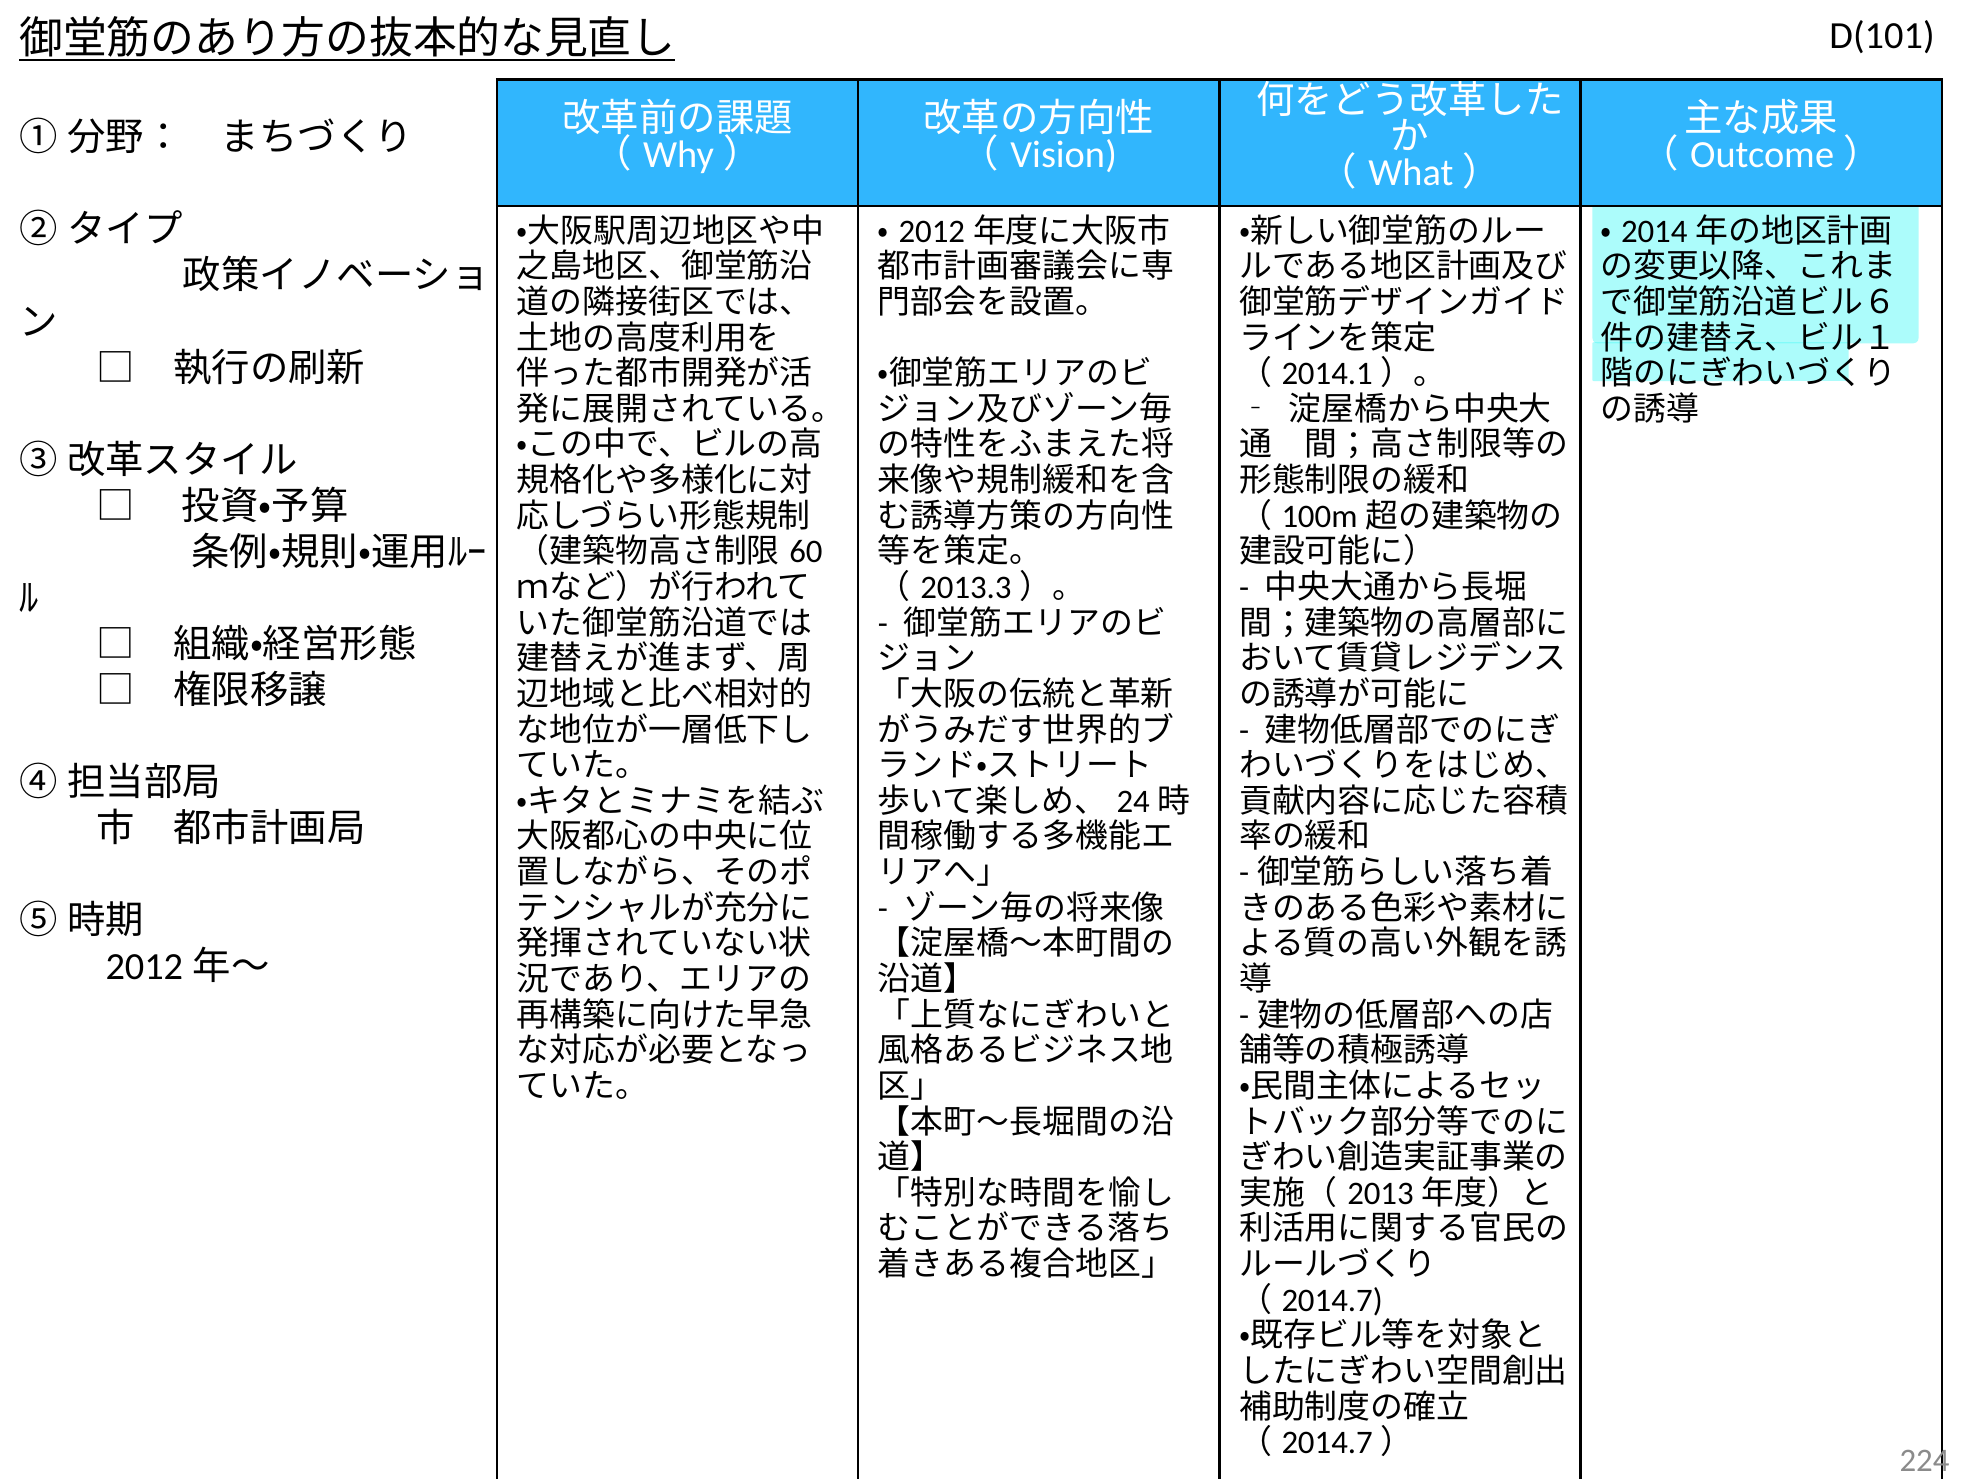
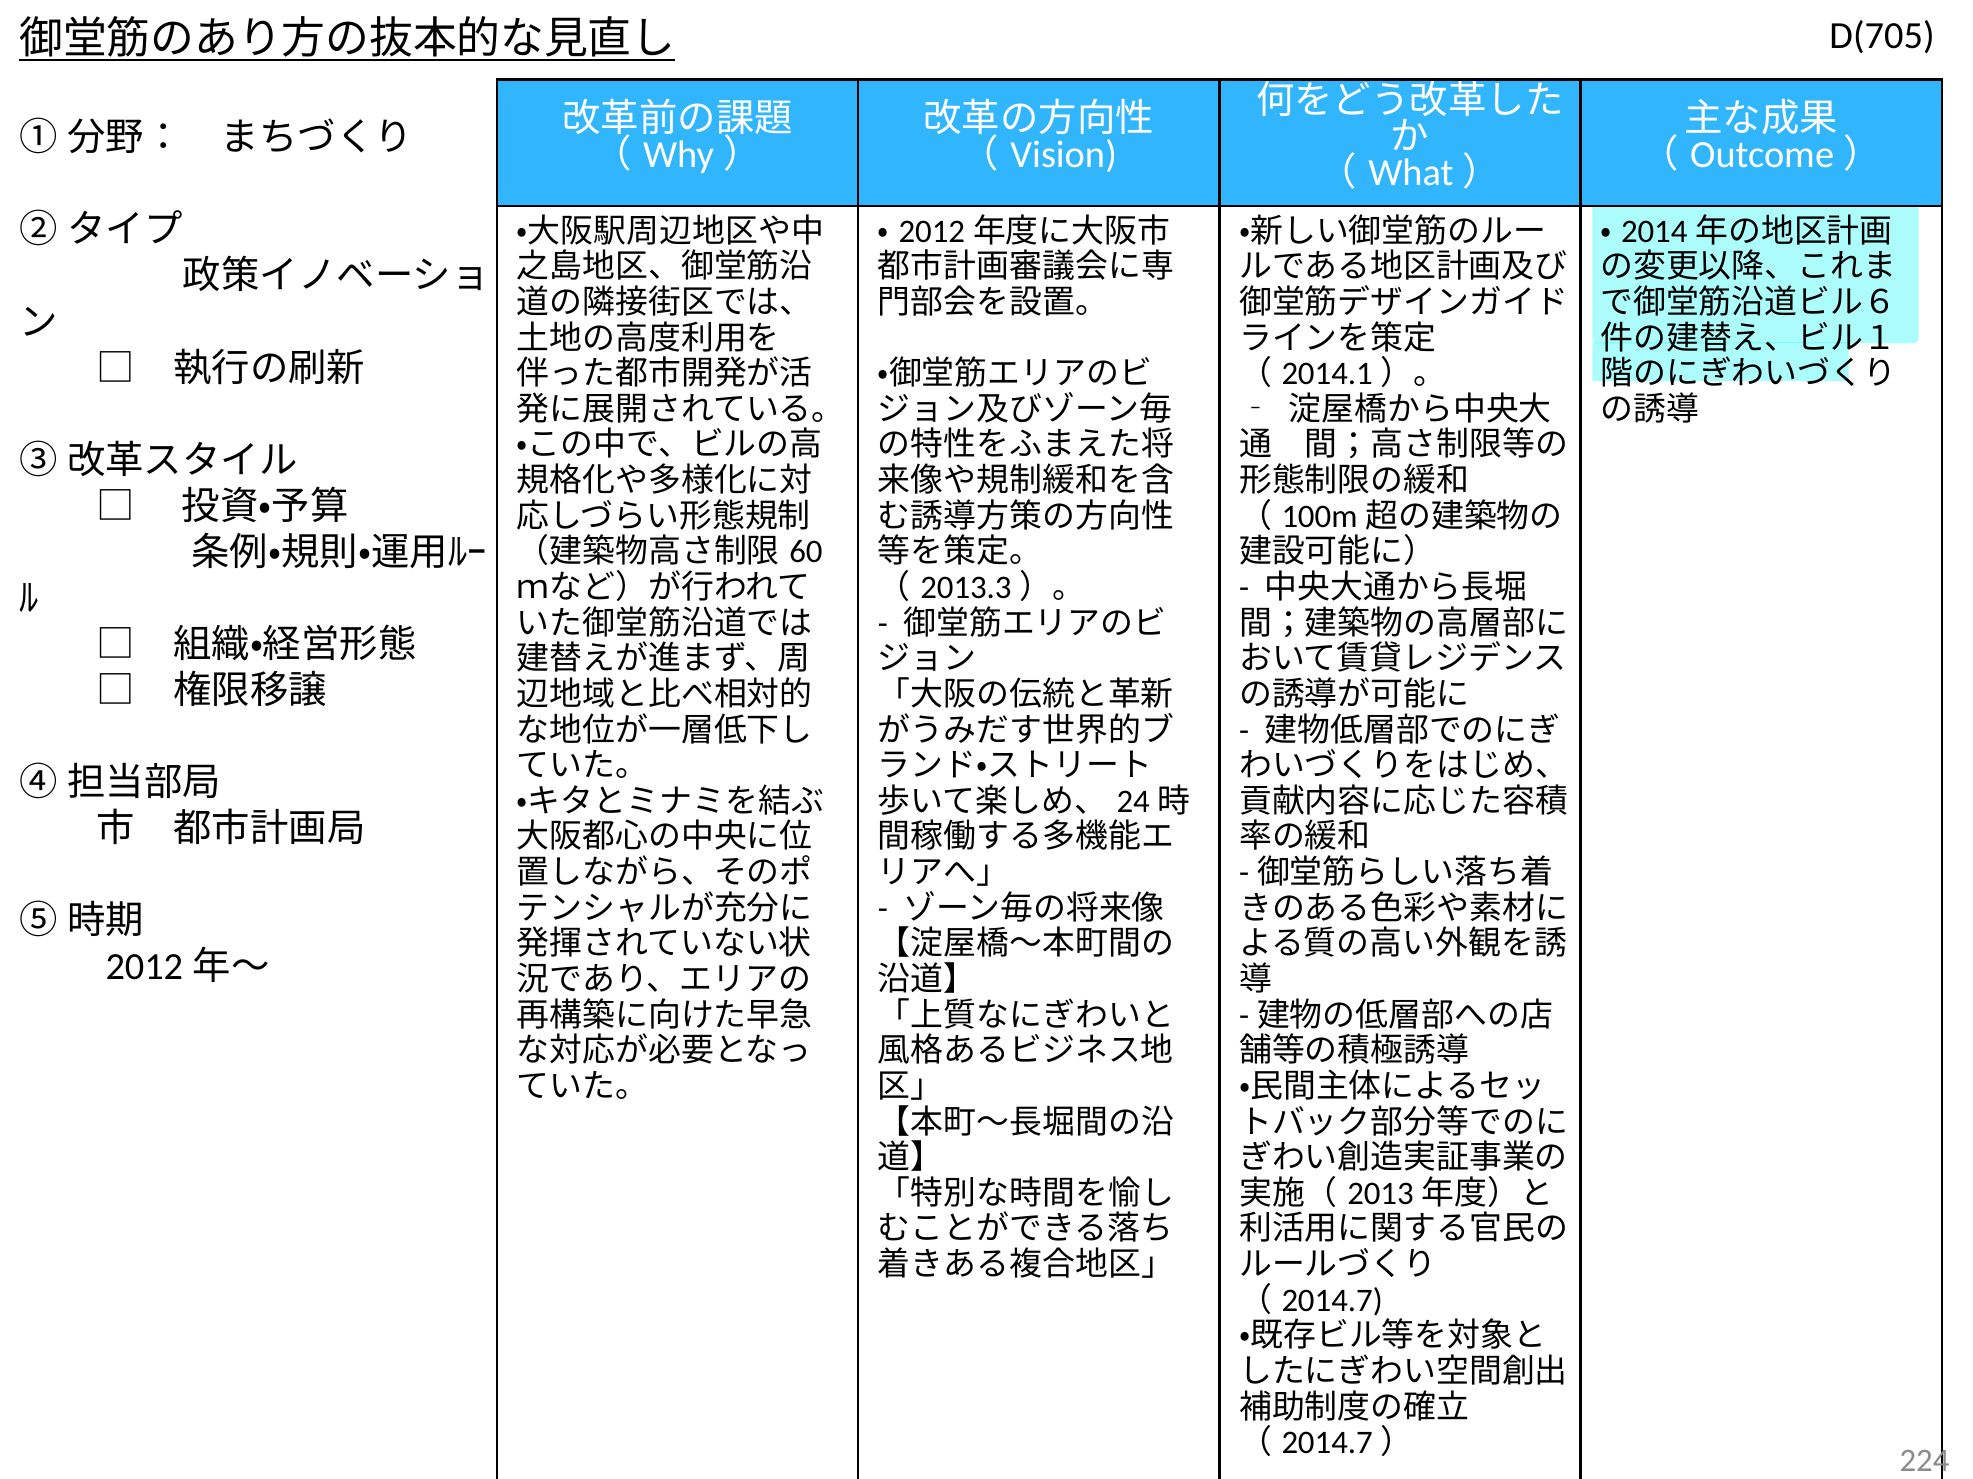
D(101: D(101 -> D(705
